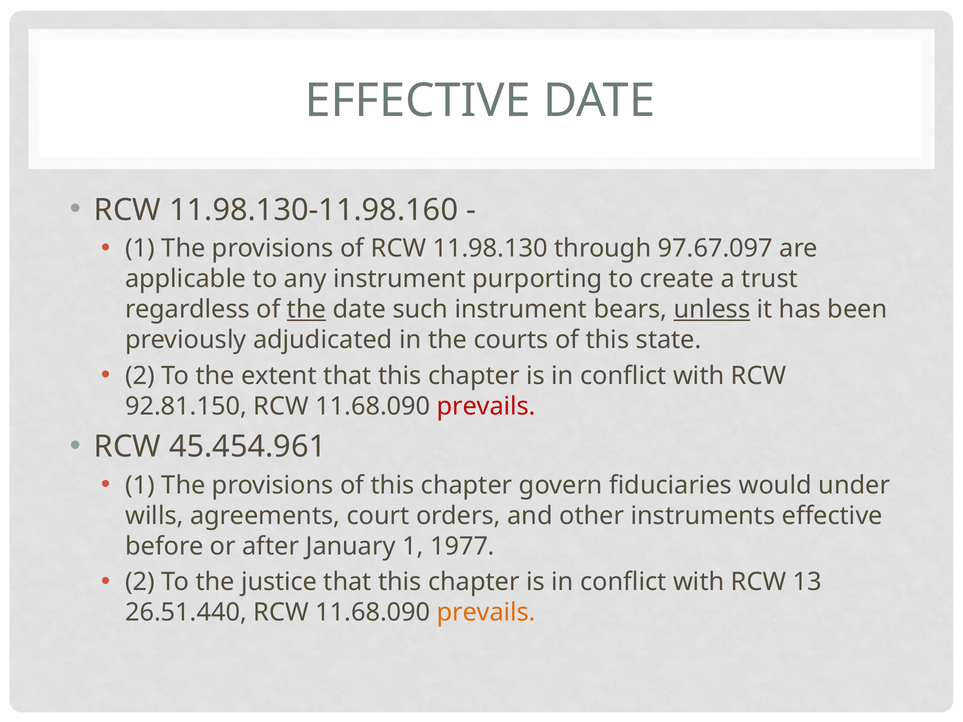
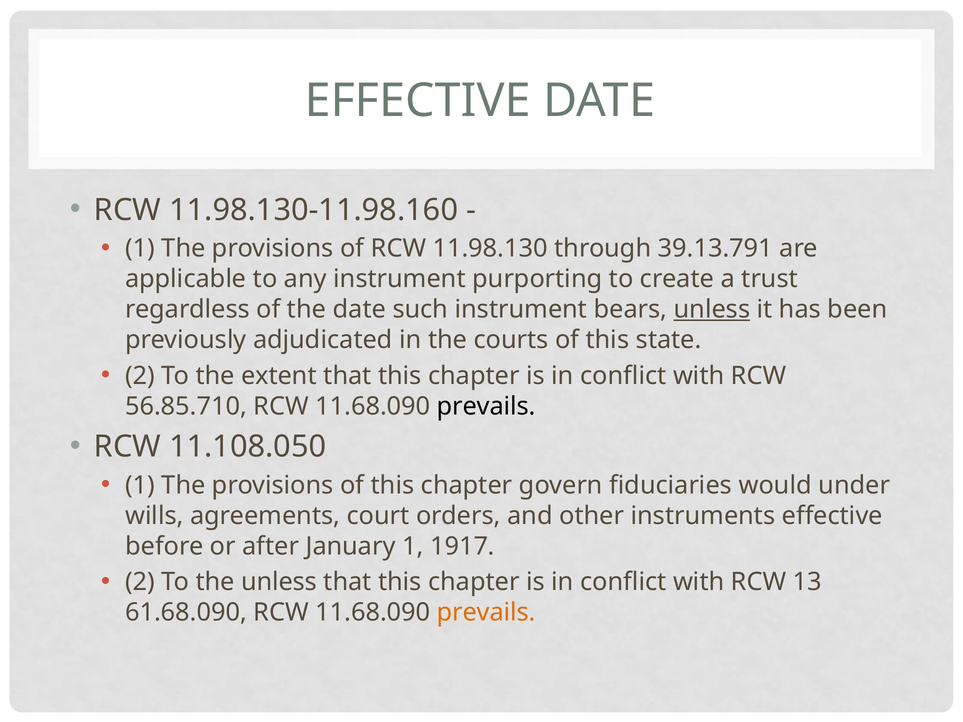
97.67.097: 97.67.097 -> 39.13.791
the at (307, 310) underline: present -> none
92.81.150: 92.81.150 -> 56.85.710
prevails at (486, 406) colour: red -> black
45.454.961: 45.454.961 -> 11.108.050
1977: 1977 -> 1917
the justice: justice -> unless
26.51.440: 26.51.440 -> 61.68.090
